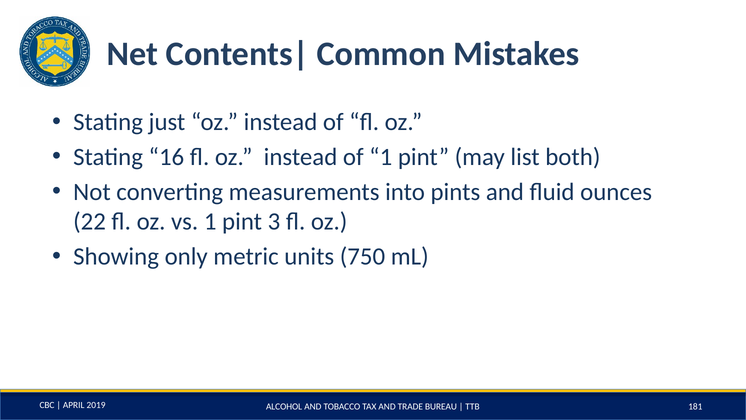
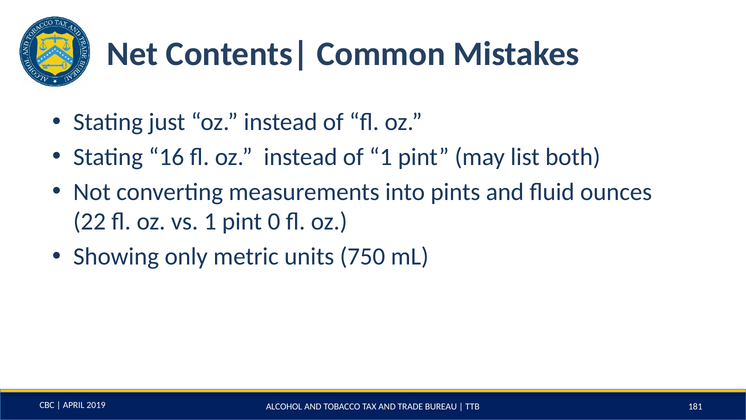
3: 3 -> 0
